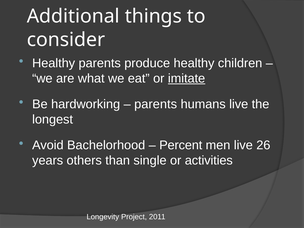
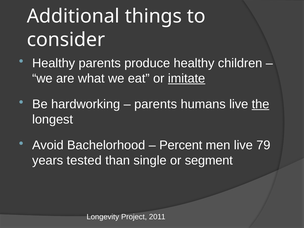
the underline: none -> present
26: 26 -> 79
others: others -> tested
activities: activities -> segment
